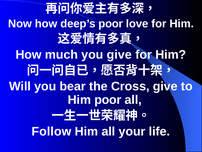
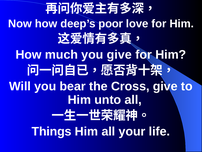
Him poor: poor -> unto
Follow: Follow -> Things
